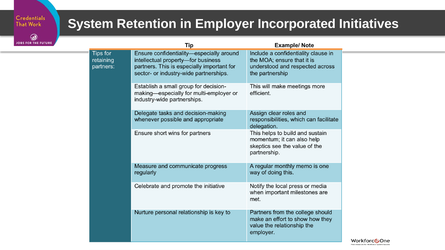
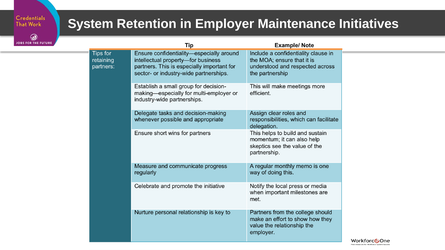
Incorporated: Incorporated -> Maintenance
